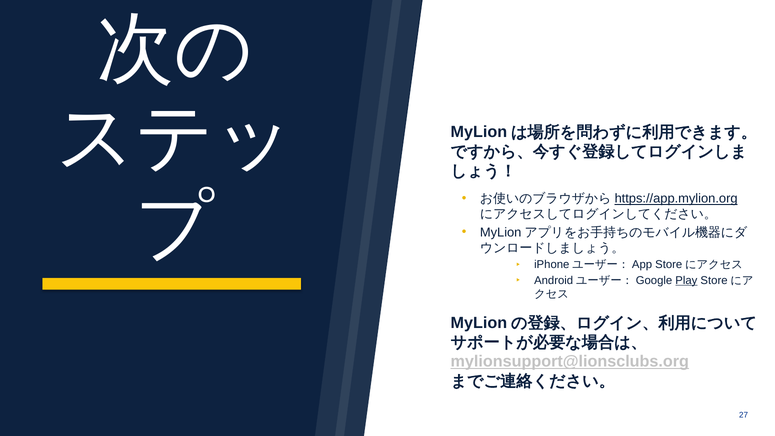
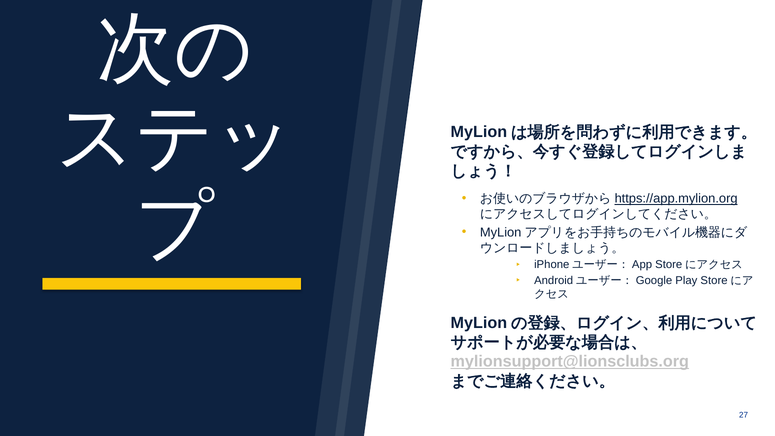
Play underline: present -> none
